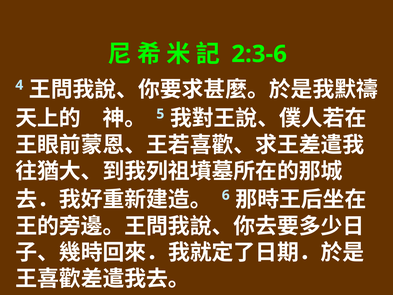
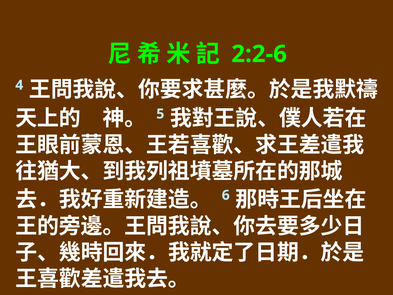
2:3-6: 2:3-6 -> 2:2-6
